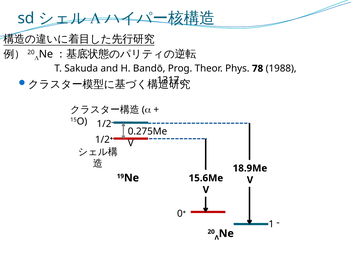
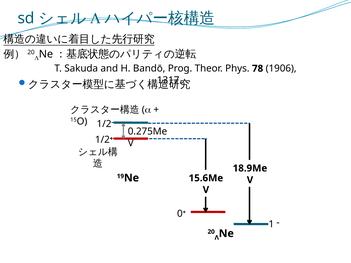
1988: 1988 -> 1906
